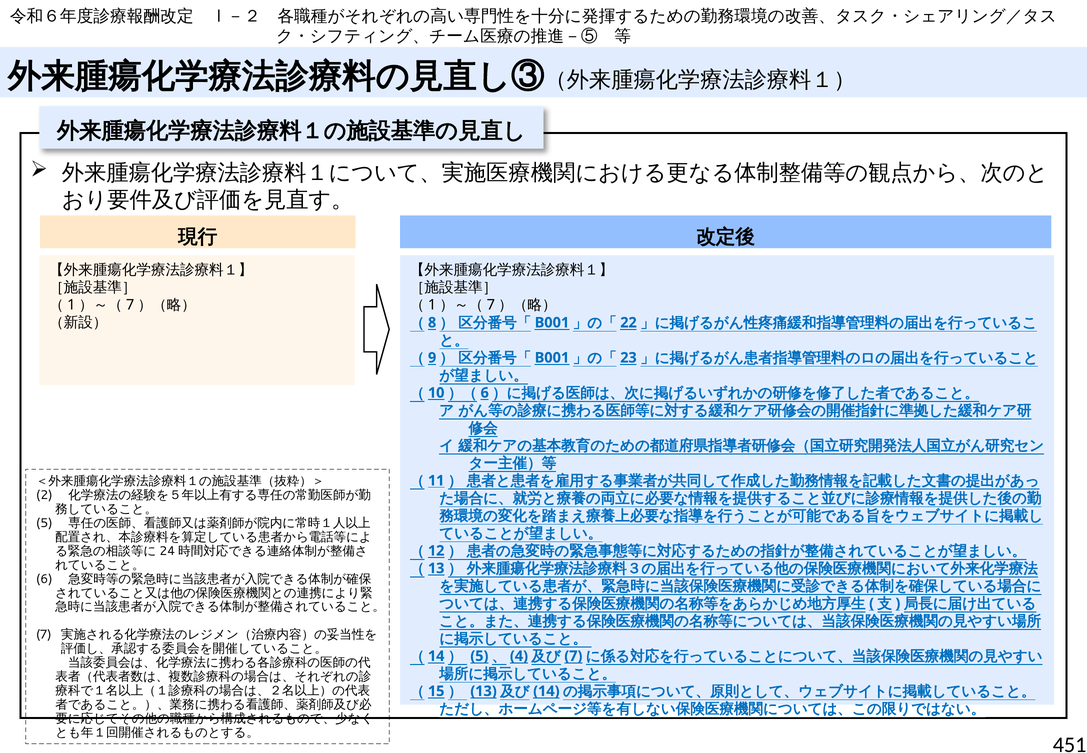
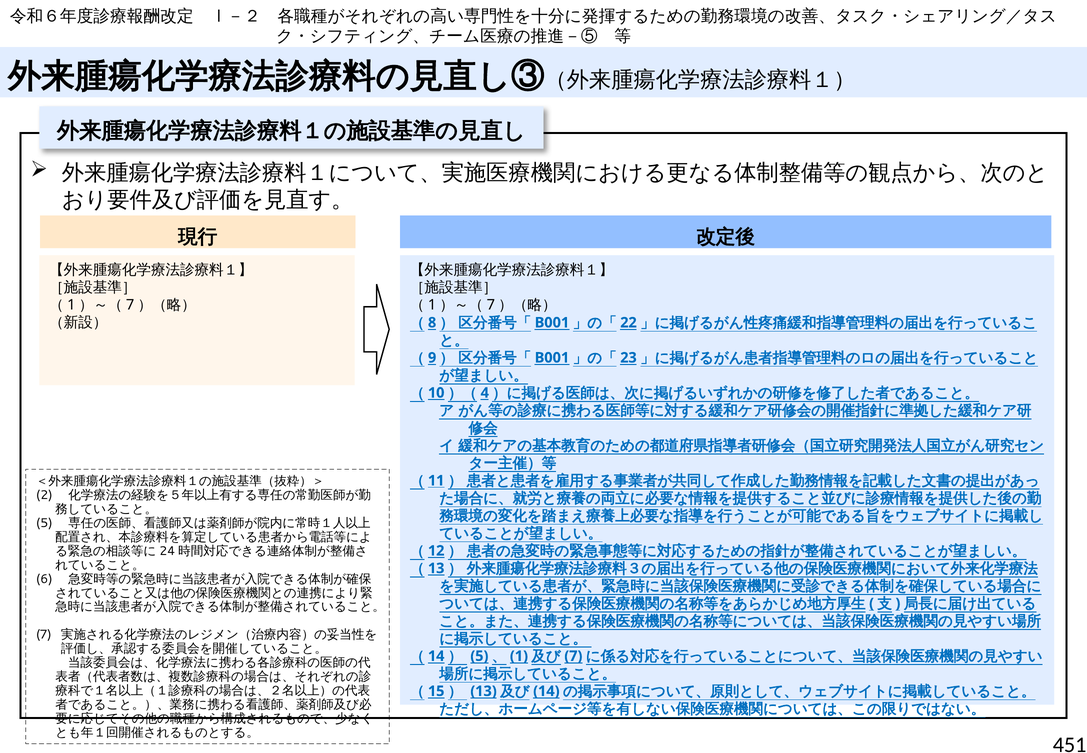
6 at (485, 393): 6 -> 4
4: 4 -> 1
